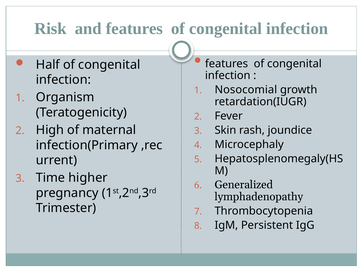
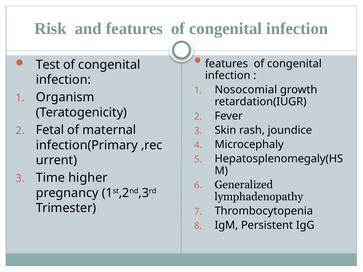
Half: Half -> Test
High: High -> Fetal
